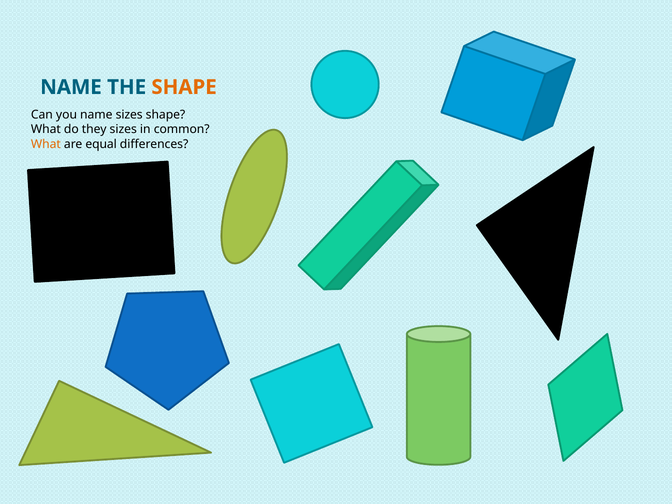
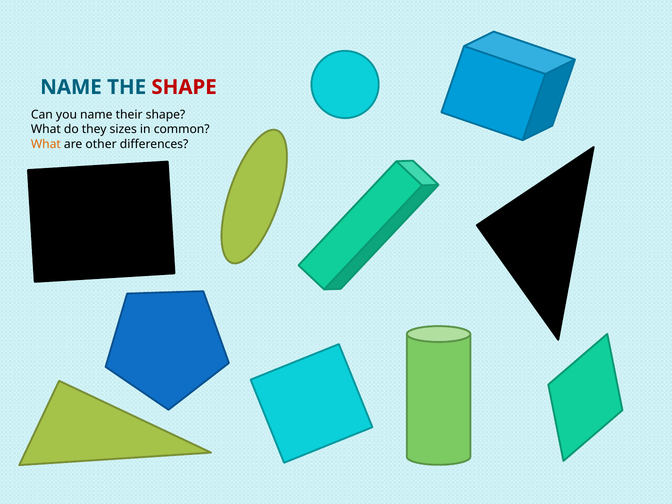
SHAPE at (184, 87) colour: orange -> red
name sizes: sizes -> their
equal: equal -> other
